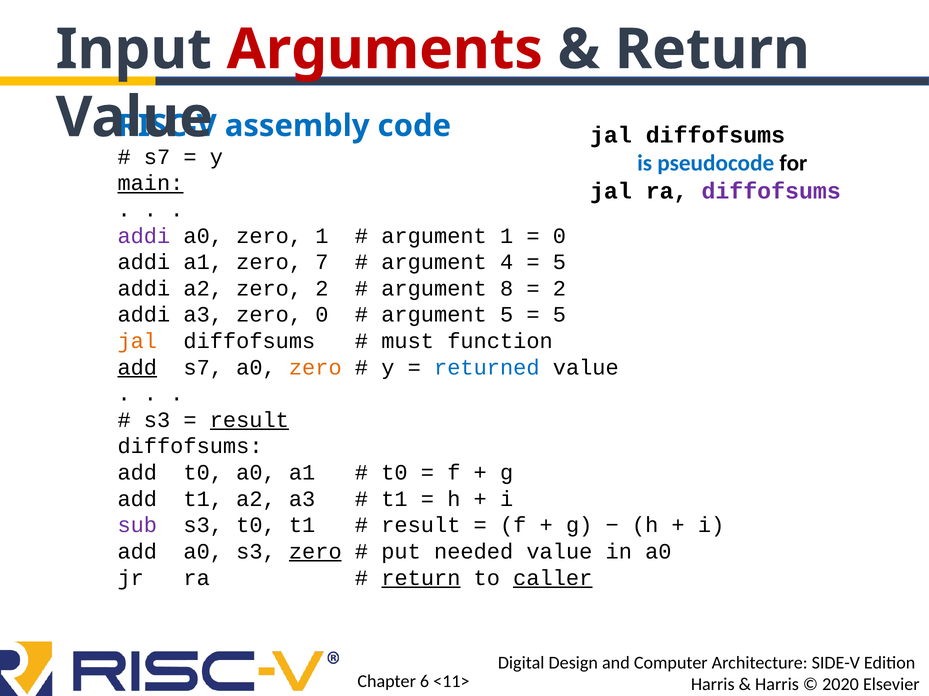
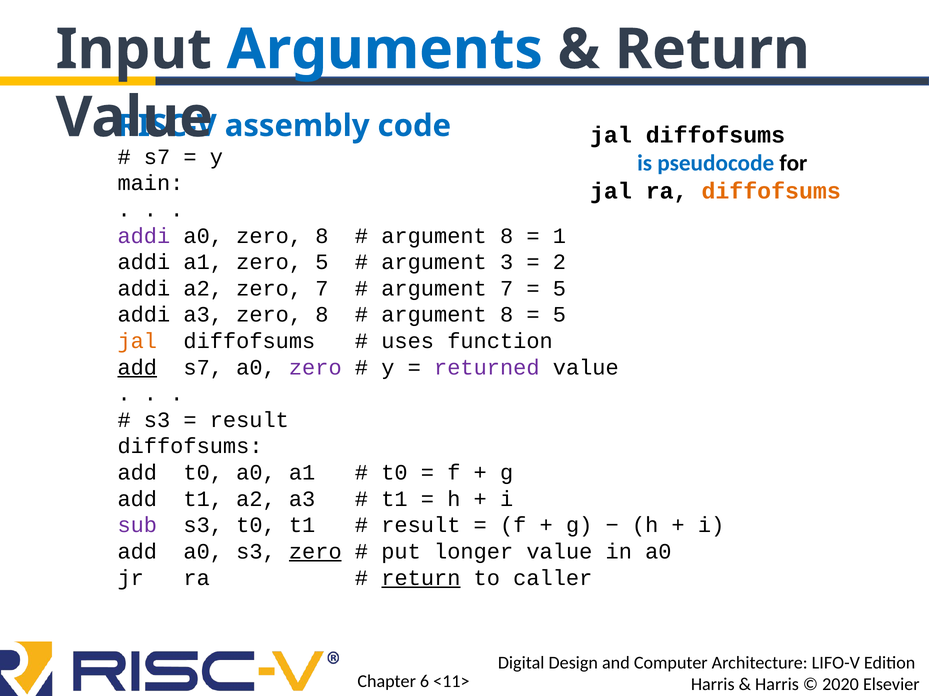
Arguments colour: red -> blue
main underline: present -> none
diffofsums at (771, 191) colour: purple -> orange
a0 zero 1: 1 -> 8
1 at (507, 236): 1 -> 8
0 at (559, 236): 0 -> 1
zero 7: 7 -> 5
4: 4 -> 3
5 at (559, 262): 5 -> 2
zero 2: 2 -> 7
argument 8: 8 -> 7
2 at (559, 289): 2 -> 5
a3 zero 0: 0 -> 8
5 at (507, 315): 5 -> 8
must: must -> uses
zero at (315, 368) colour: orange -> purple
returned colour: blue -> purple
result at (249, 420) underline: present -> none
needed: needed -> longer
caller underline: present -> none
SIDE-V: SIDE-V -> LIFO-V
